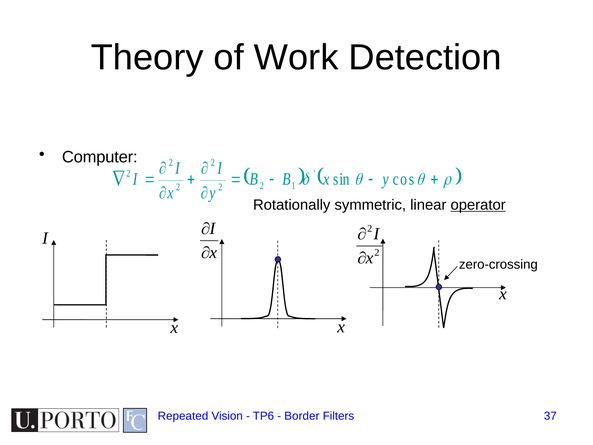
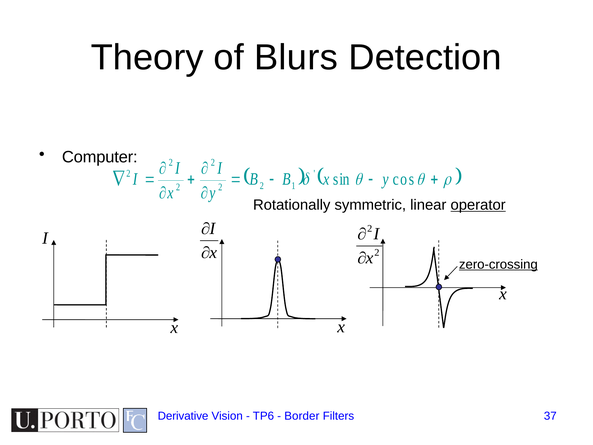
Work: Work -> Blurs
zero-crossing underline: none -> present
Repeated: Repeated -> Derivative
